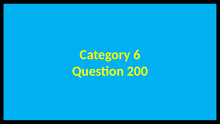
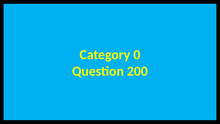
6: 6 -> 0
